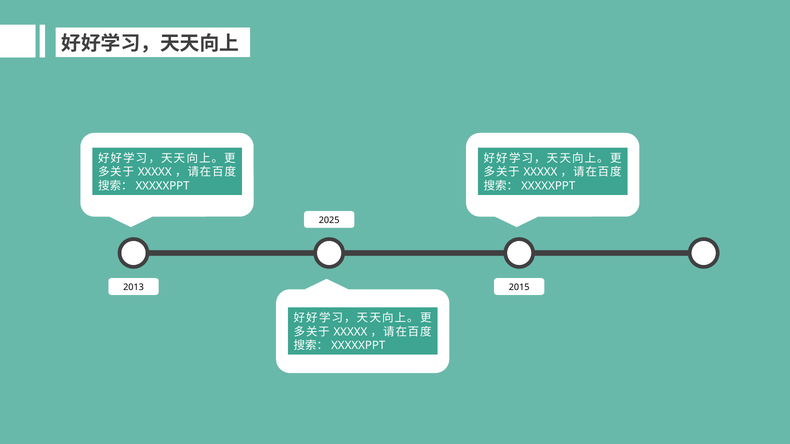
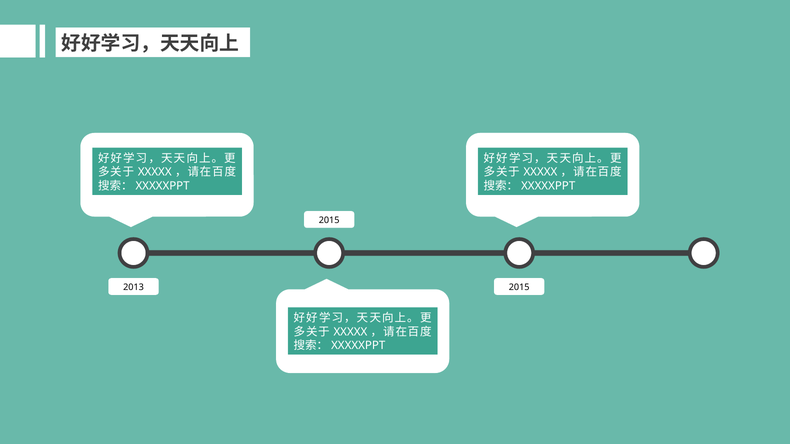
2025 at (329, 220): 2025 -> 2015
